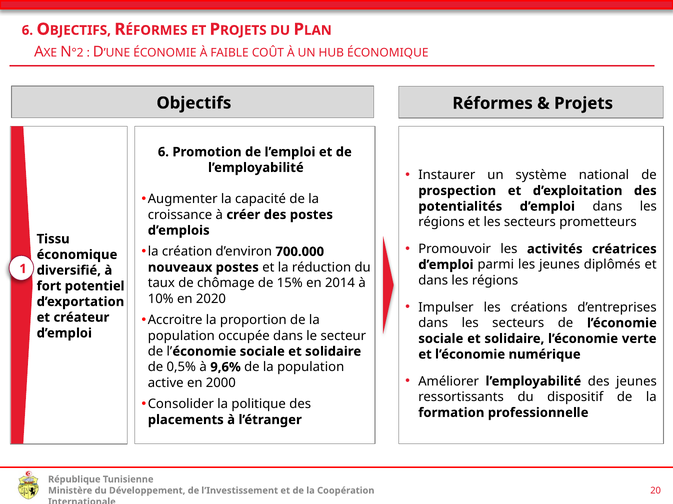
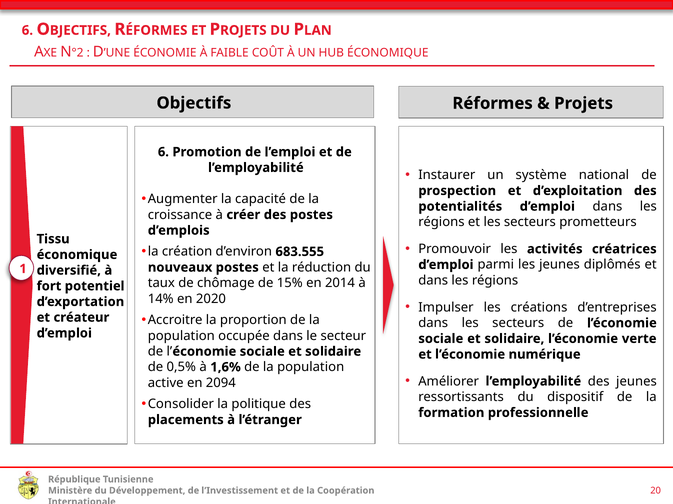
700.000: 700.000 -> 683.555
10%: 10% -> 14%
9,6%: 9,6% -> 1,6%
2000: 2000 -> 2094
